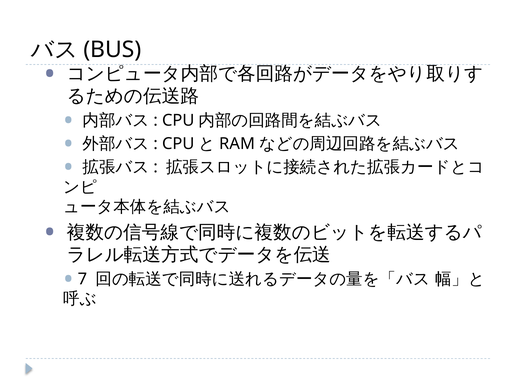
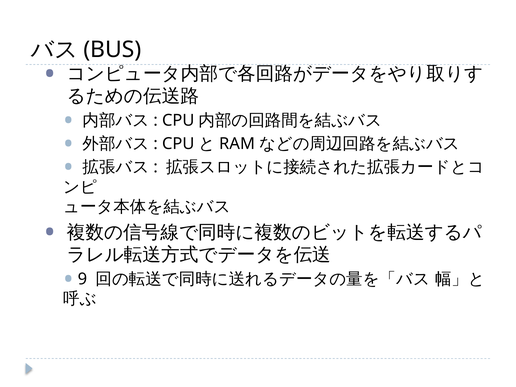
7: 7 -> 9
